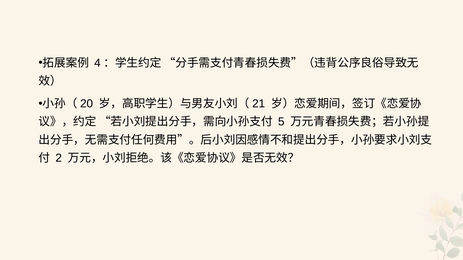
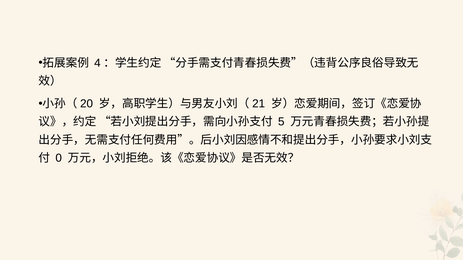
2: 2 -> 0
